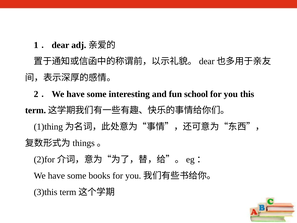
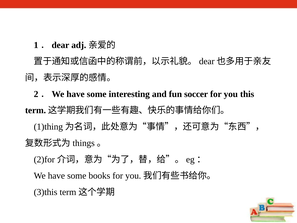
school: school -> soccer
